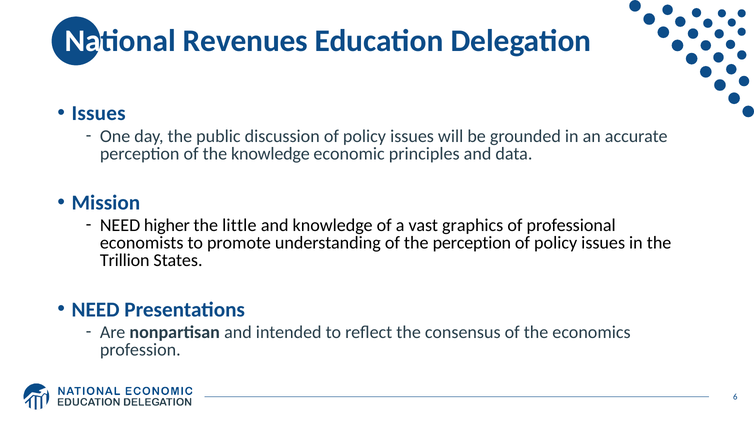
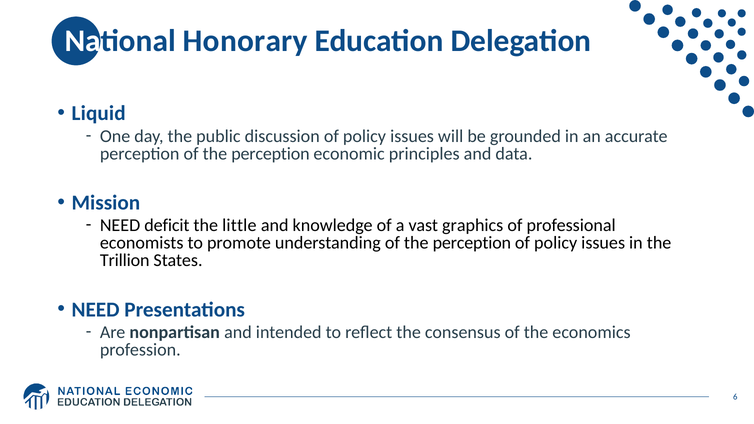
Revenues: Revenues -> Honorary
Issues at (99, 113): Issues -> Liquid
perception of the knowledge: knowledge -> perception
higher: higher -> deficit
